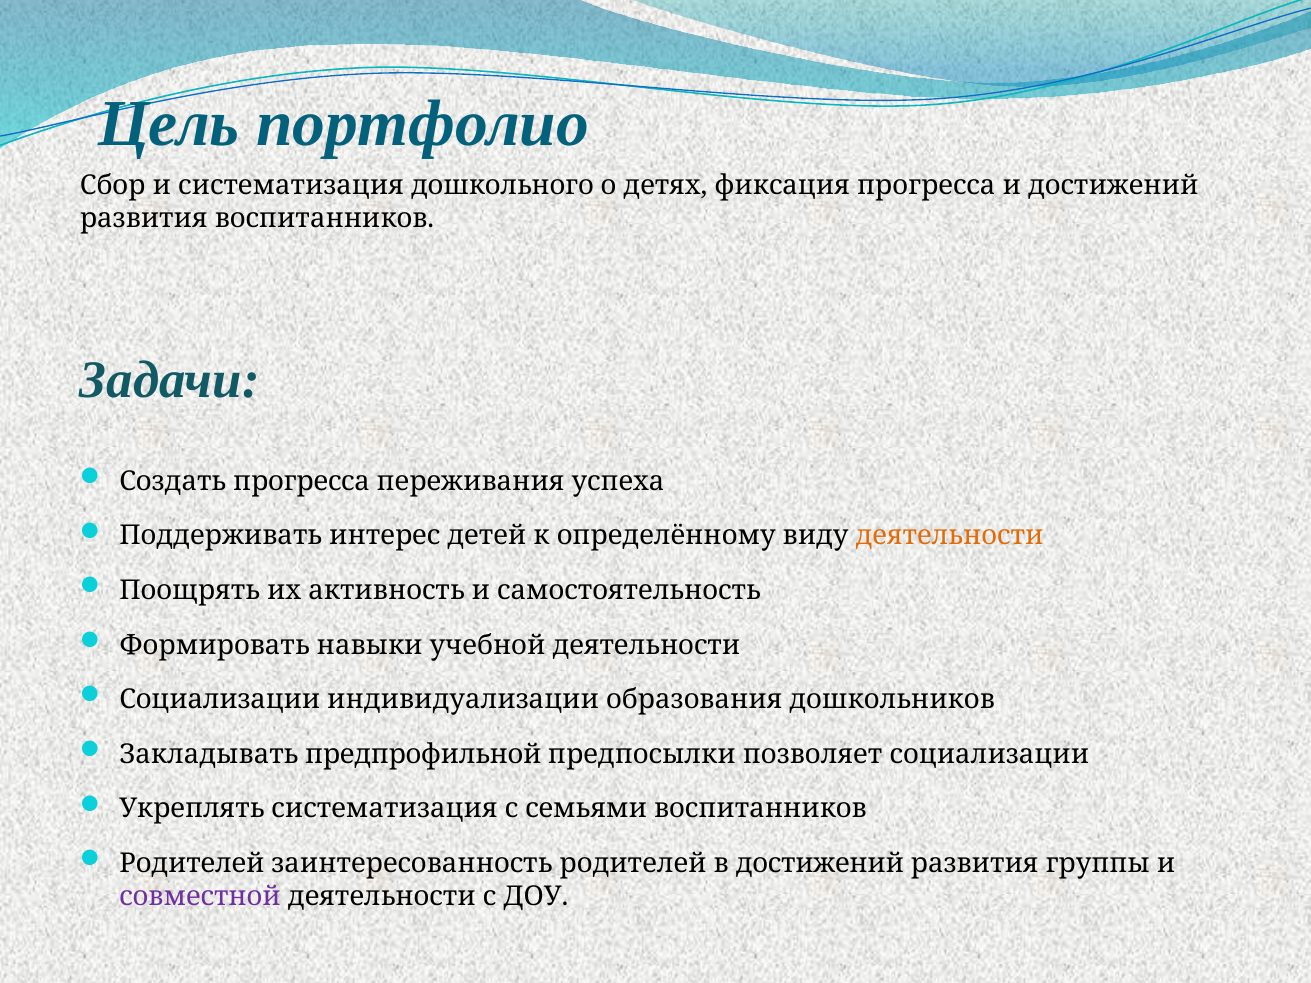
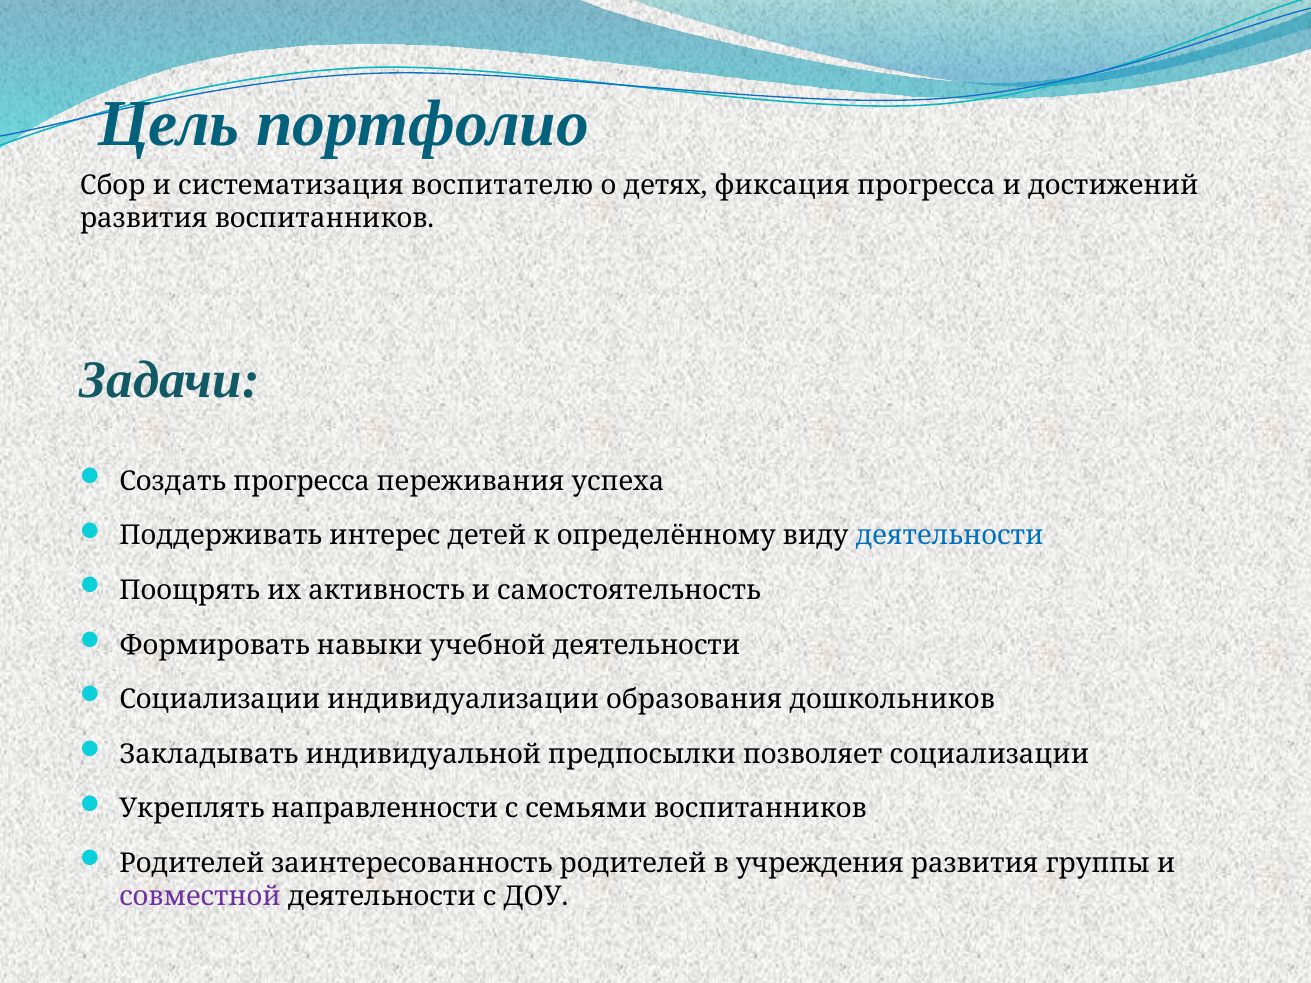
дошкольного: дошкольного -> воспитателю
деятельности at (950, 536) colour: orange -> blue
предпрофильной: предпрофильной -> индивидуальной
Укреплять систематизация: систематизация -> направленности
в достижений: достижений -> учреждения
